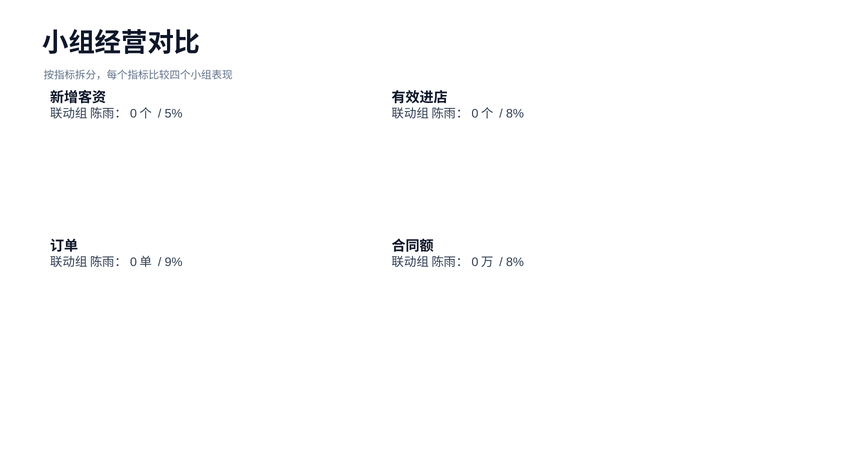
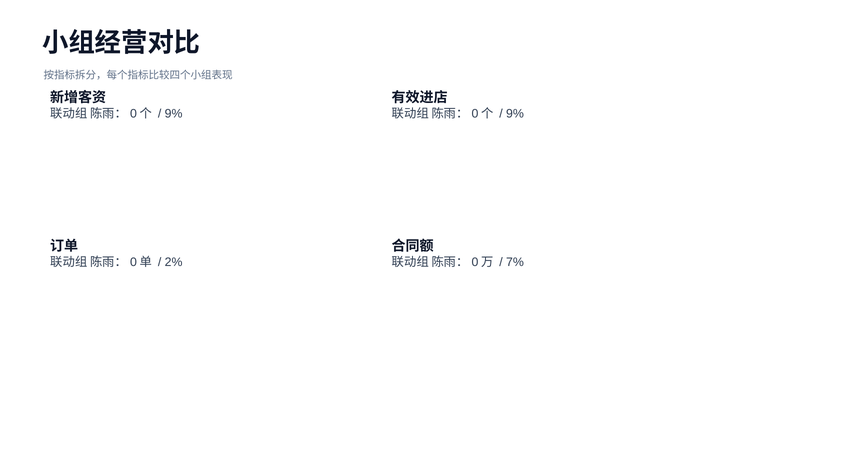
5% at (174, 114): 5% -> 9%
8% at (515, 114): 8% -> 9%
9%: 9% -> 2%
8% at (515, 262): 8% -> 7%
